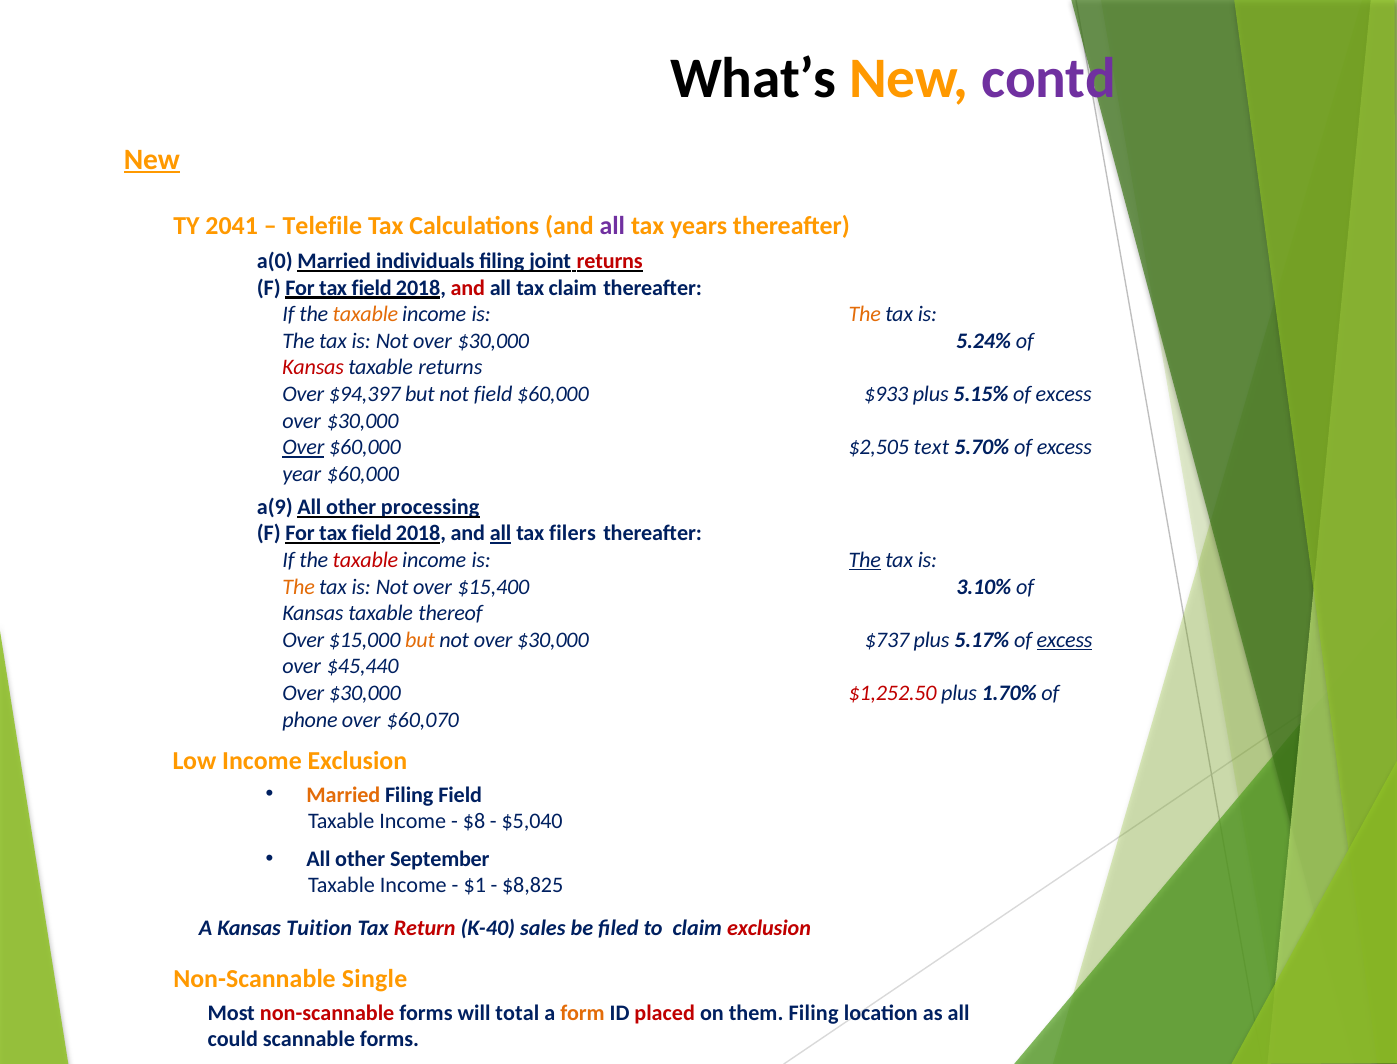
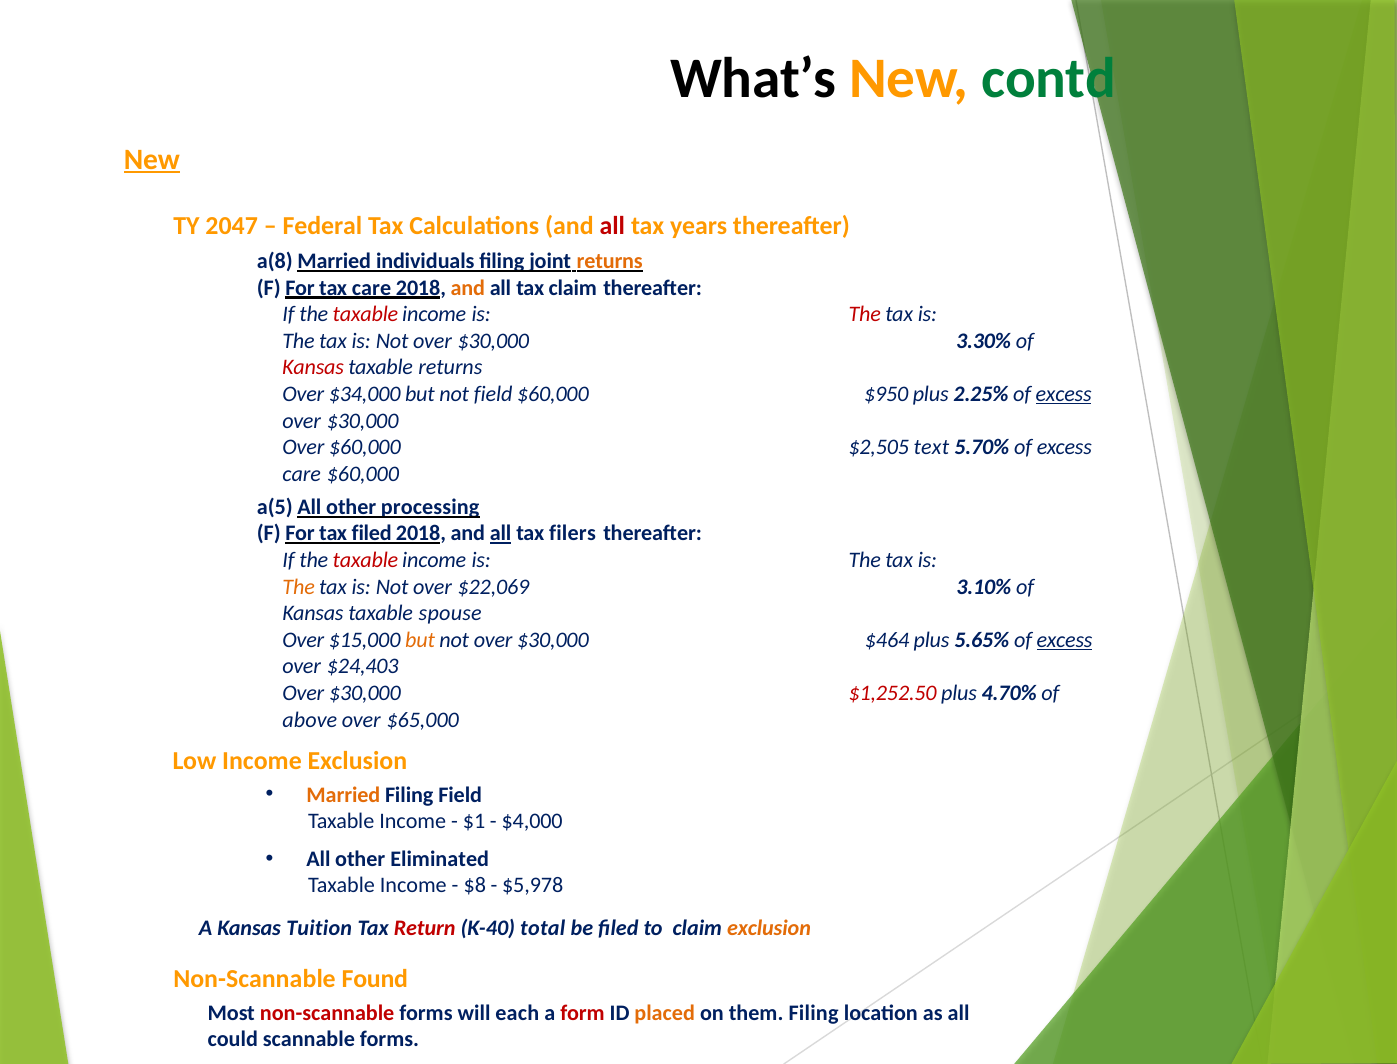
contd colour: purple -> green
2041: 2041 -> 2047
Telefile: Telefile -> Federal
all at (612, 226) colour: purple -> red
a(0: a(0 -> a(8
returns at (610, 261) colour: red -> orange
field at (372, 288): field -> care
and at (468, 288) colour: red -> orange
taxable at (365, 314) colour: orange -> red
The at (865, 314) colour: orange -> red
5.24%: 5.24% -> 3.30%
$94,397: $94,397 -> $34,000
$933: $933 -> $950
5.15%: 5.15% -> 2.25%
excess at (1064, 394) underline: none -> present
Over at (303, 448) underline: present -> none
year at (302, 474): year -> care
a(9: a(9 -> a(5
field at (372, 534): field -> filed
The at (865, 560) underline: present -> none
$15,400: $15,400 -> $22,069
thereof: thereof -> spouse
$737: $737 -> $464
5.17%: 5.17% -> 5.65%
$45,440: $45,440 -> $24,403
1.70%: 1.70% -> 4.70%
phone: phone -> above
$60,070: $60,070 -> $65,000
$8: $8 -> $1
$5,040: $5,040 -> $4,000
September: September -> Eliminated
$1: $1 -> $8
$8,825: $8,825 -> $5,978
sales: sales -> total
exclusion at (769, 928) colour: red -> orange
Single: Single -> Found
total: total -> each
form colour: orange -> red
placed colour: red -> orange
